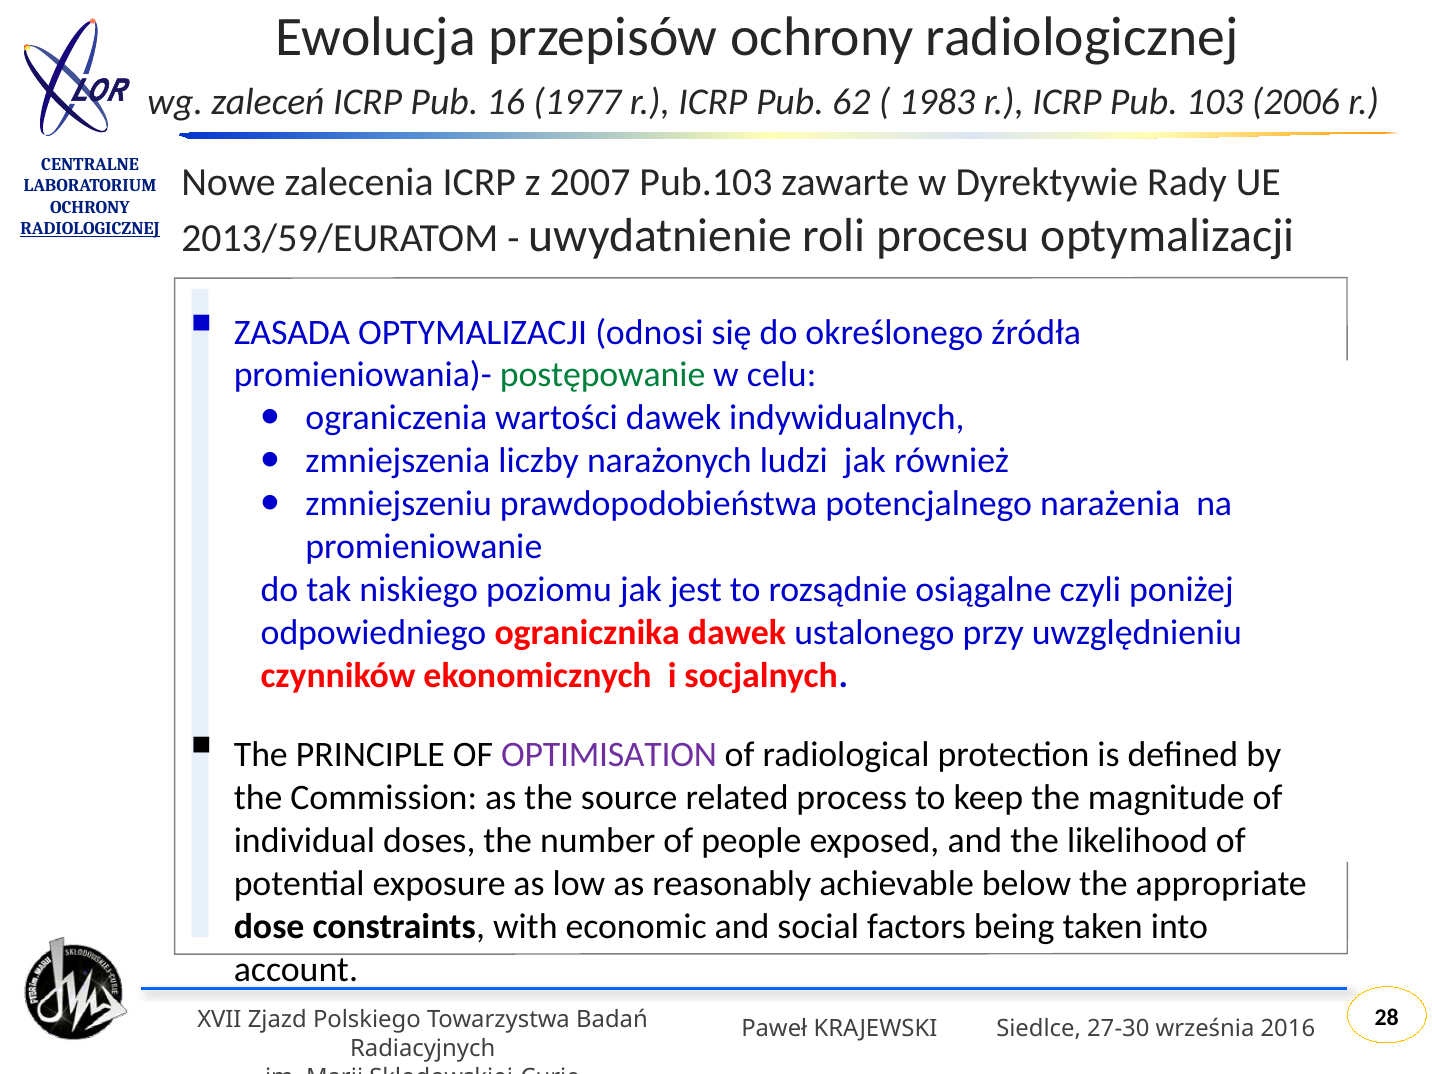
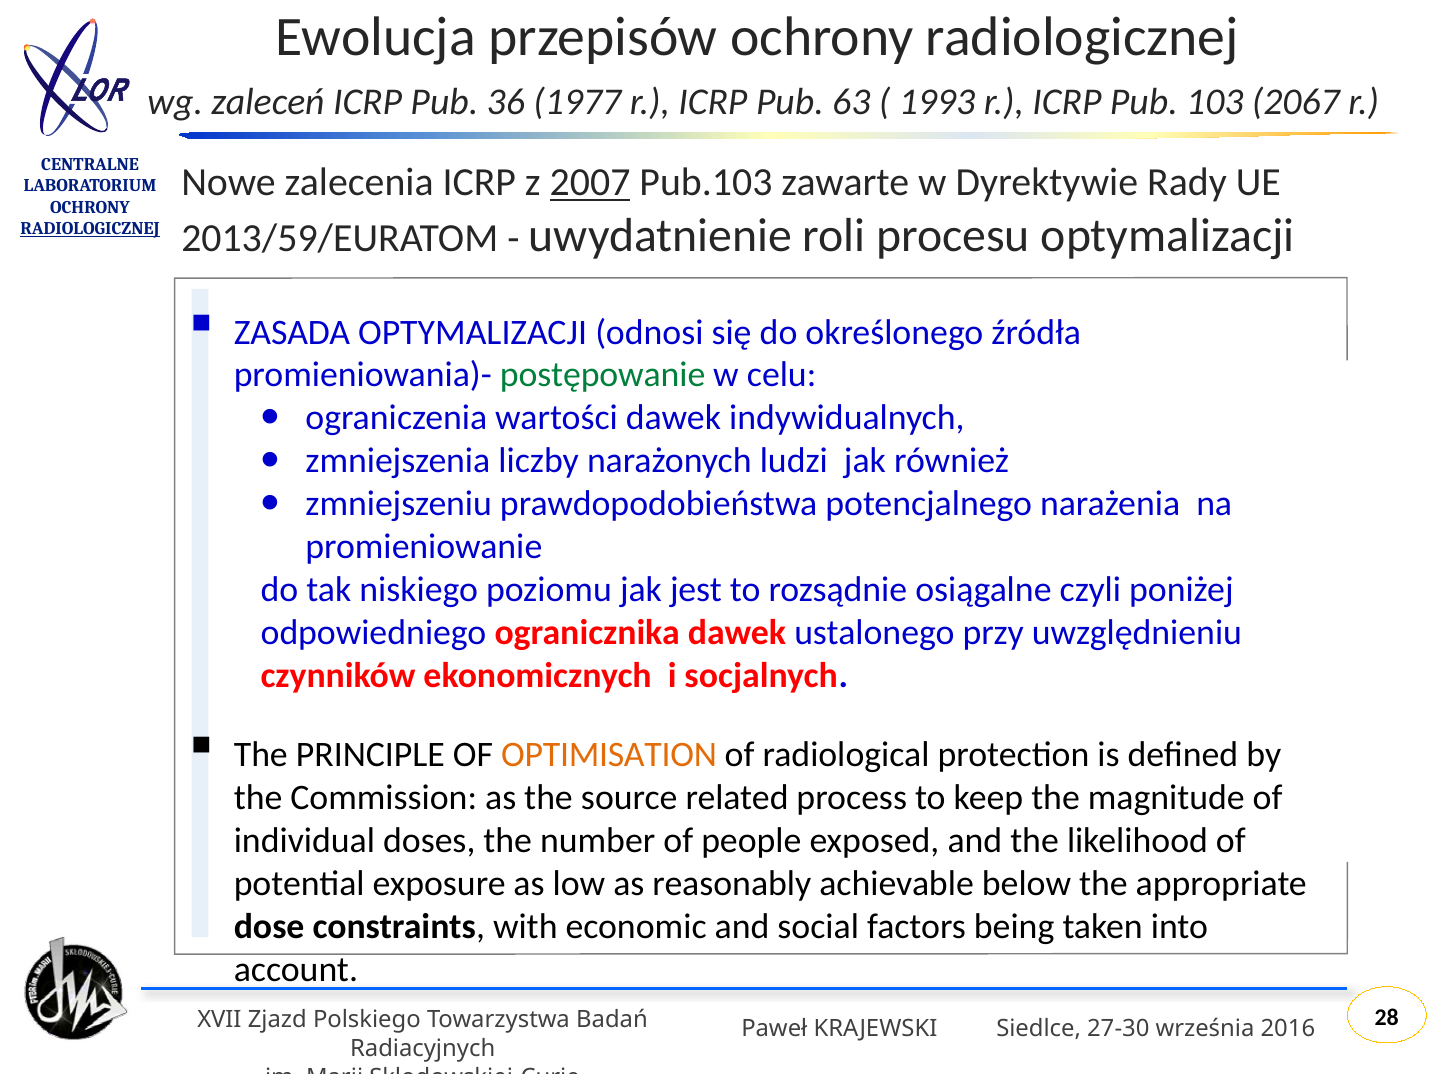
16: 16 -> 36
62: 62 -> 63
1983: 1983 -> 1993
2006: 2006 -> 2067
2007 underline: none -> present
OPTIMISATION colour: purple -> orange
